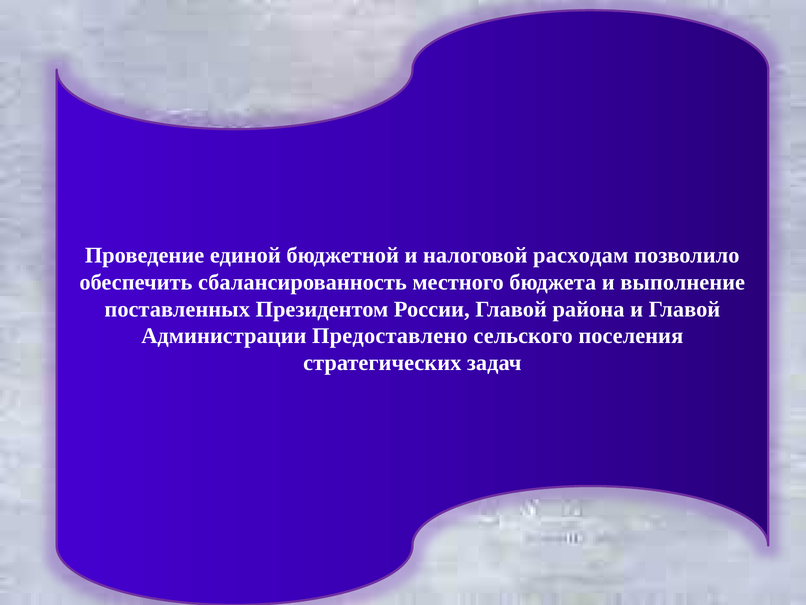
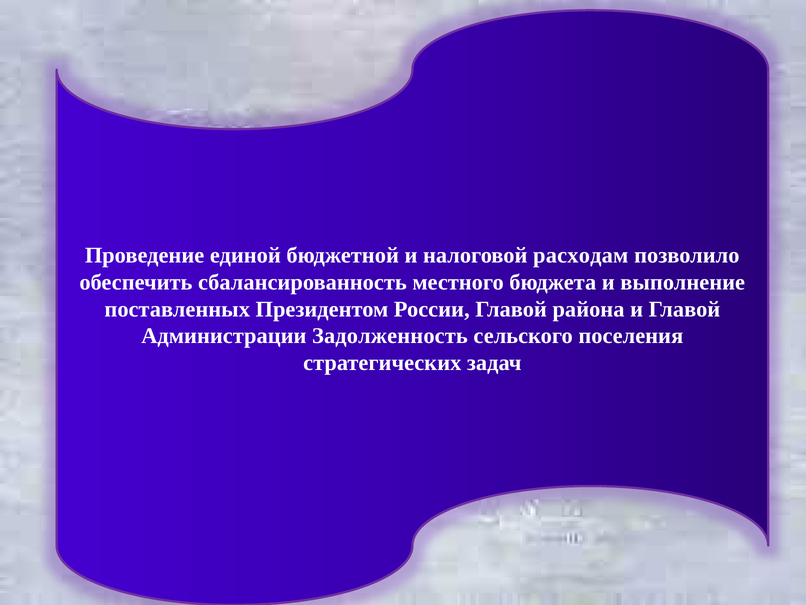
Предоставлено: Предоставлено -> Задолженность
